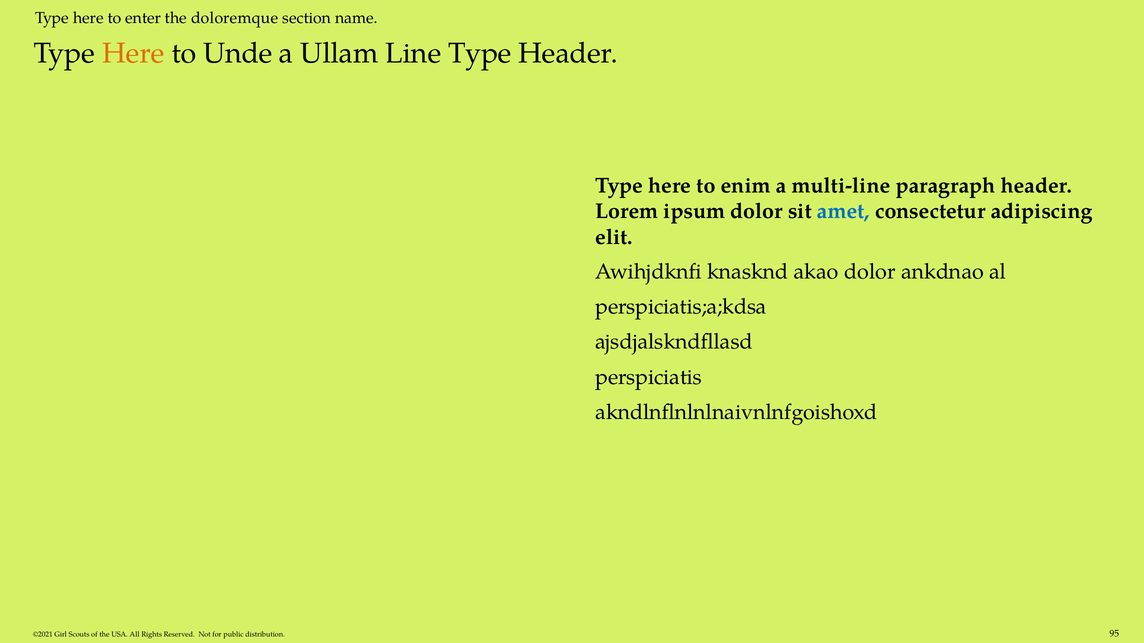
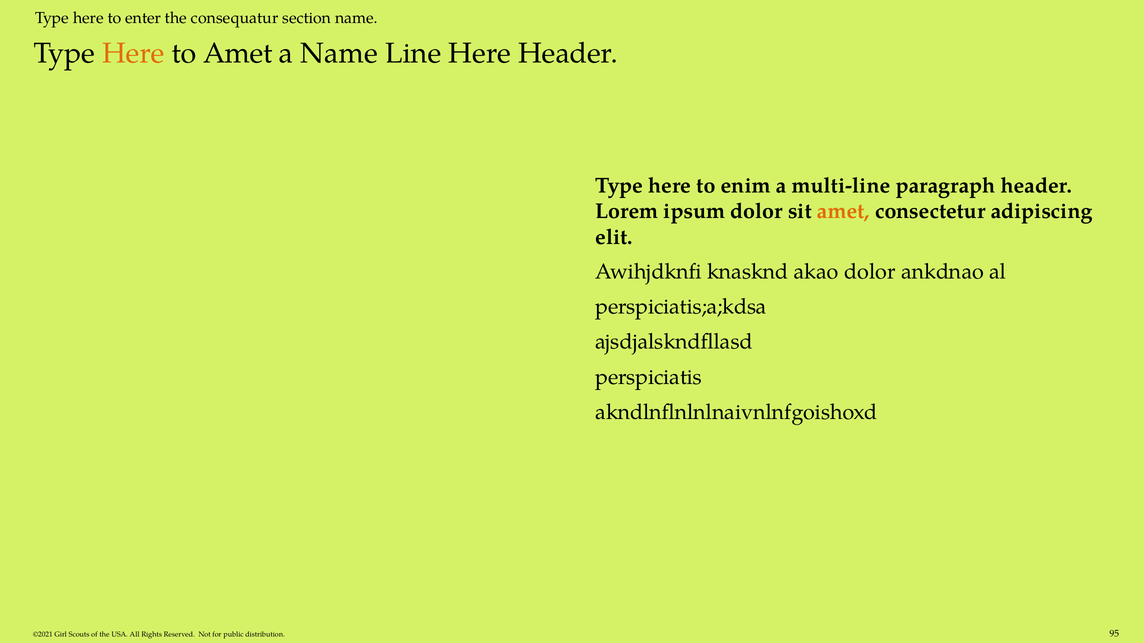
doloremque: doloremque -> consequatur
to Unde: Unde -> Amet
a Ullam: Ullam -> Name
Line Type: Type -> Here
amet at (843, 212) colour: blue -> orange
